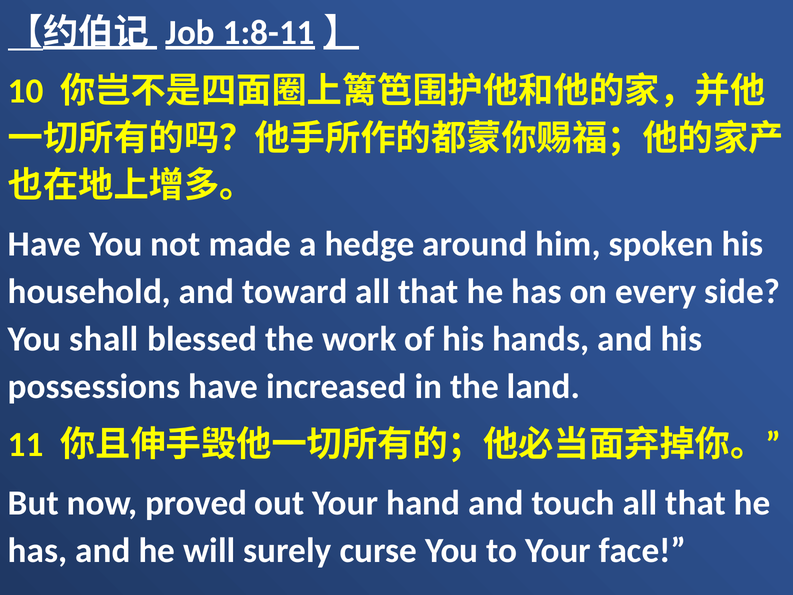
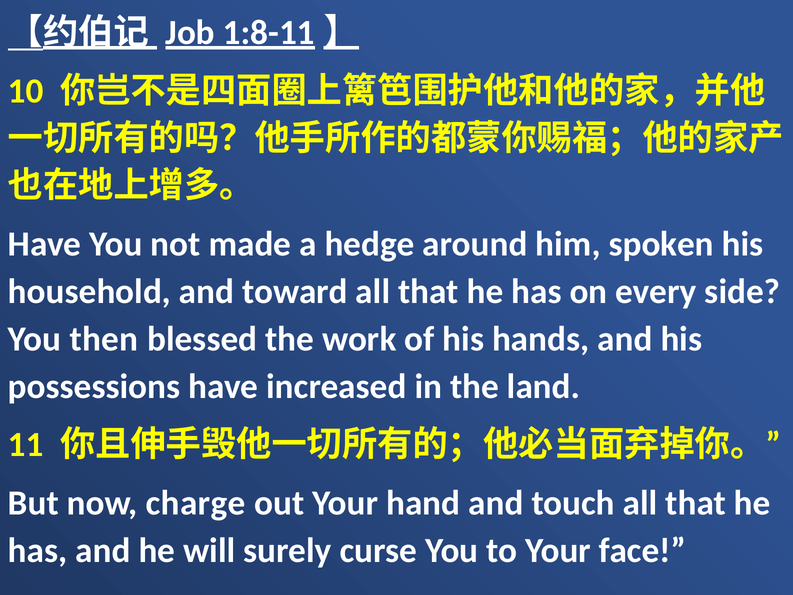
shall: shall -> then
proved: proved -> charge
